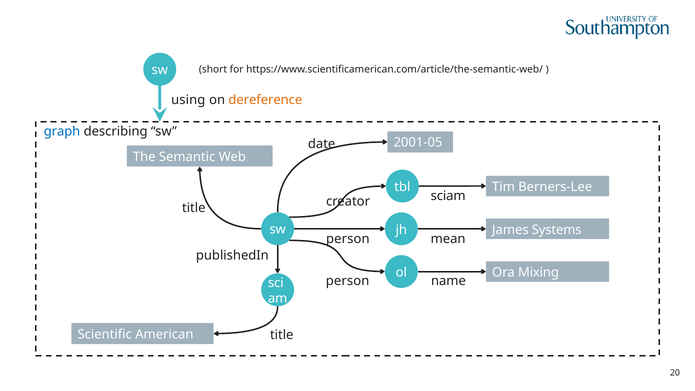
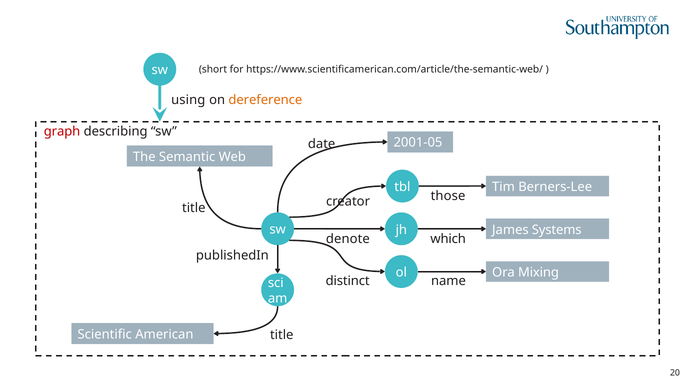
graph colour: blue -> red
sciam: sciam -> those
person at (348, 239): person -> denote
mean: mean -> which
person at (348, 281): person -> distinct
